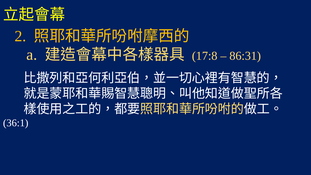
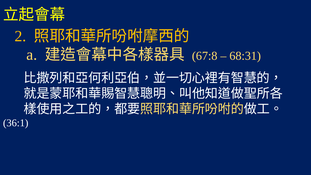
17:8: 17:8 -> 67:8
86:31: 86:31 -> 68:31
